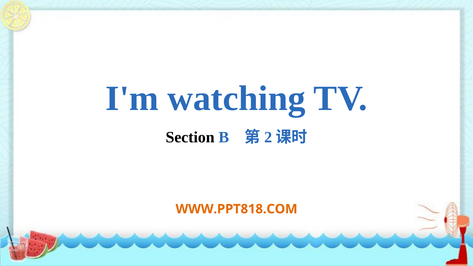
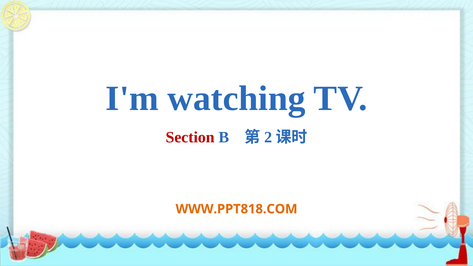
Section colour: black -> red
